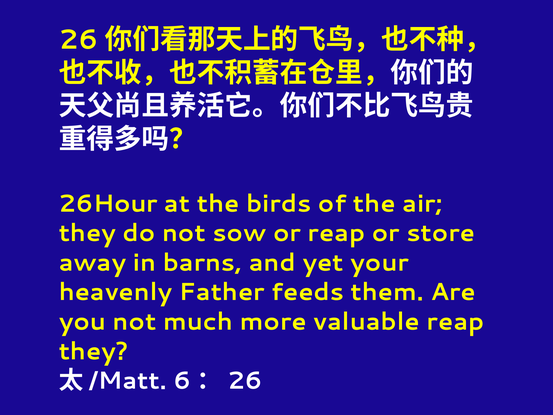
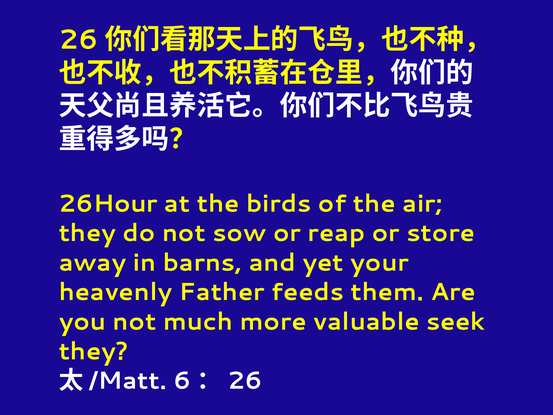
valuable reap: reap -> seek
